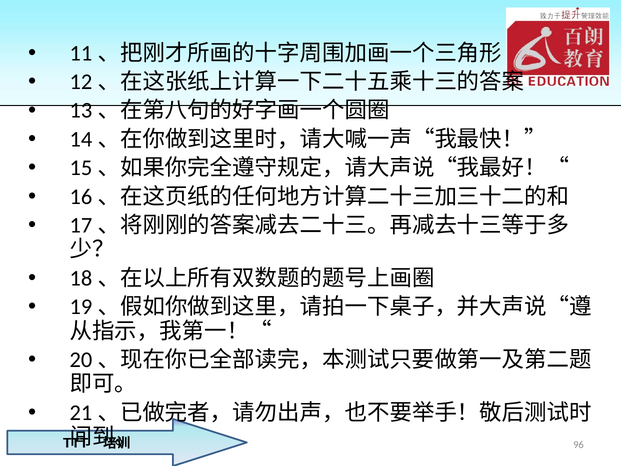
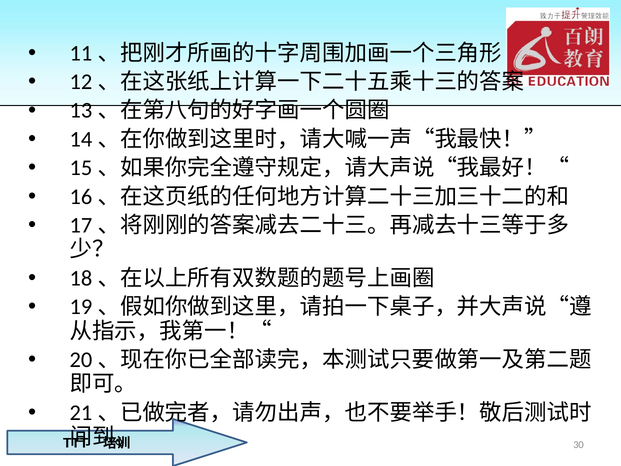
96: 96 -> 30
